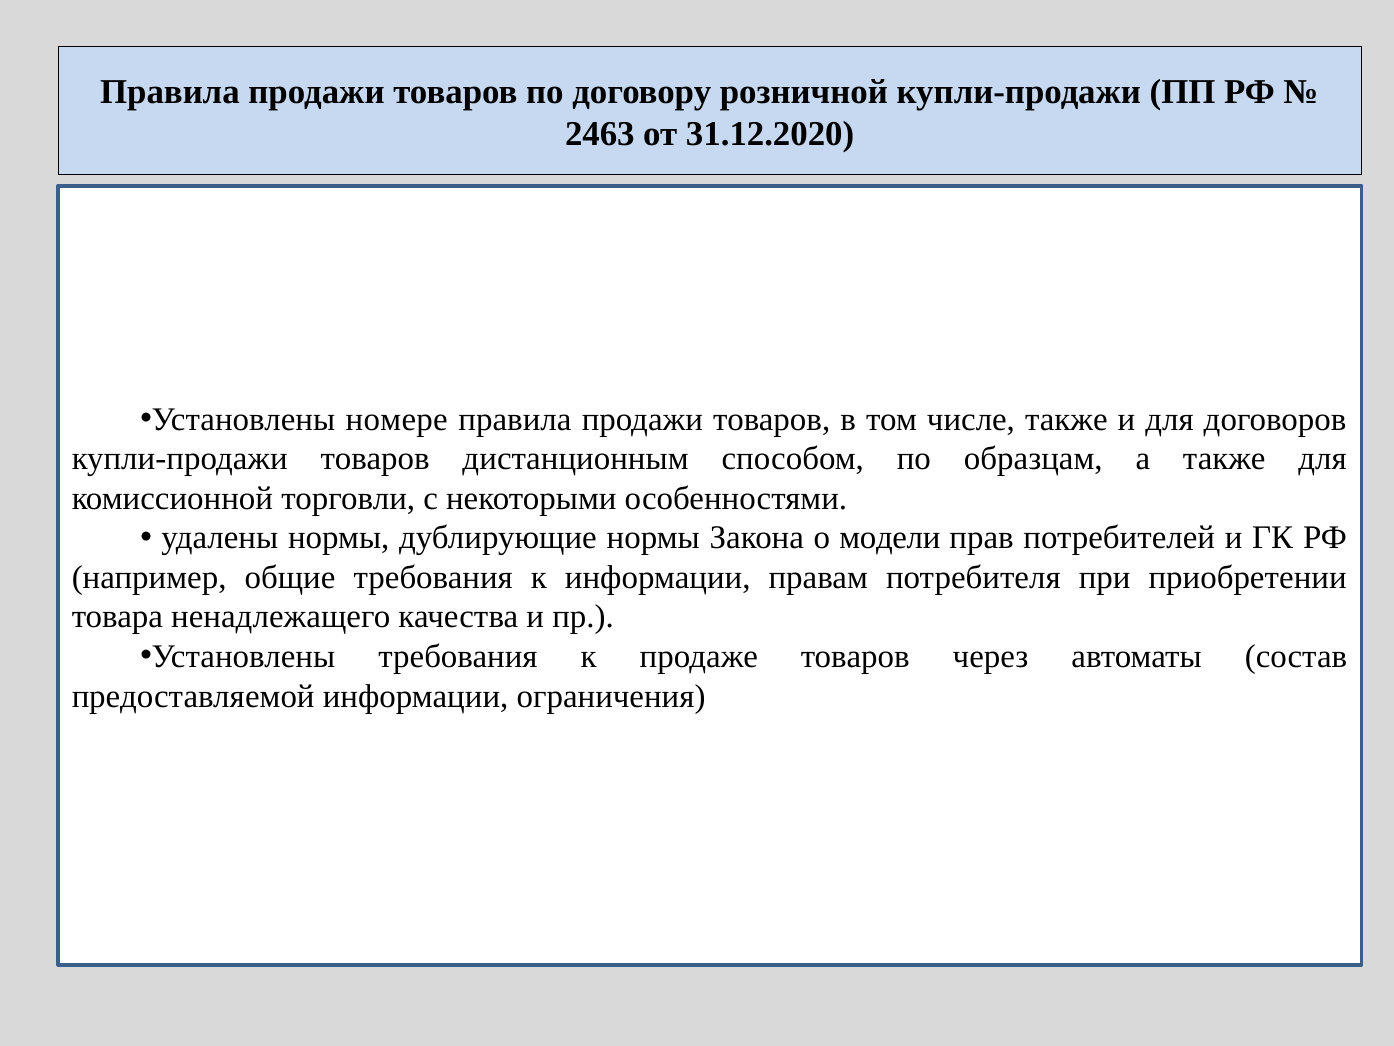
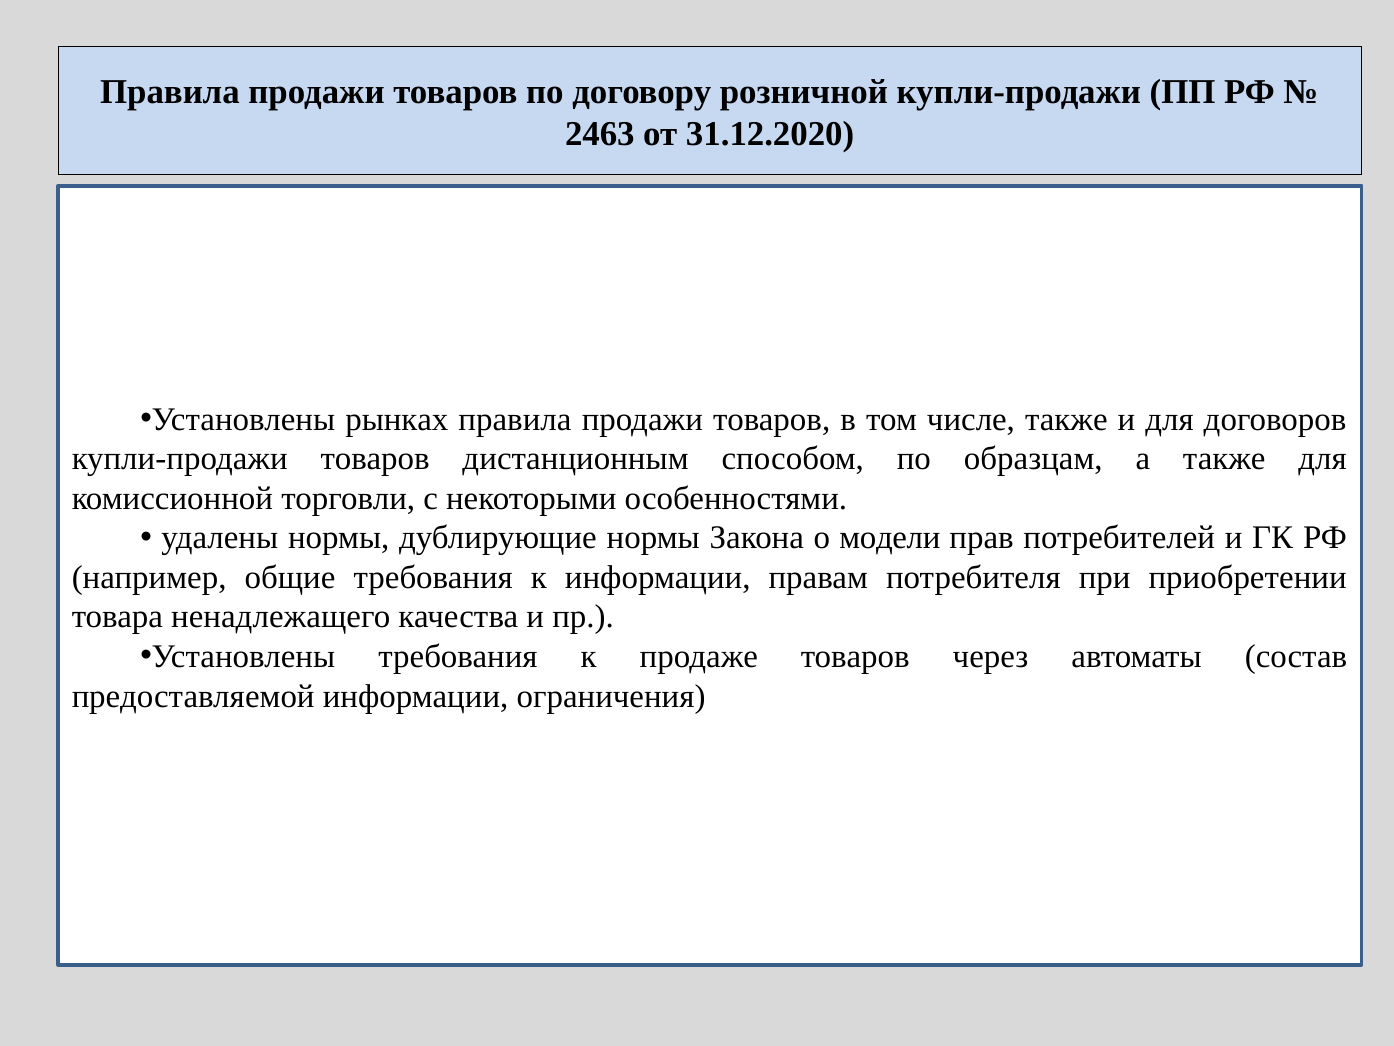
номере: номере -> рынках
